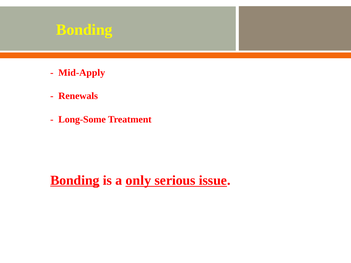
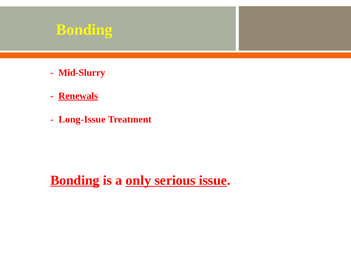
Mid-Apply: Mid-Apply -> Mid-Slurry
Renewals underline: none -> present
Long-Some: Long-Some -> Long-Issue
